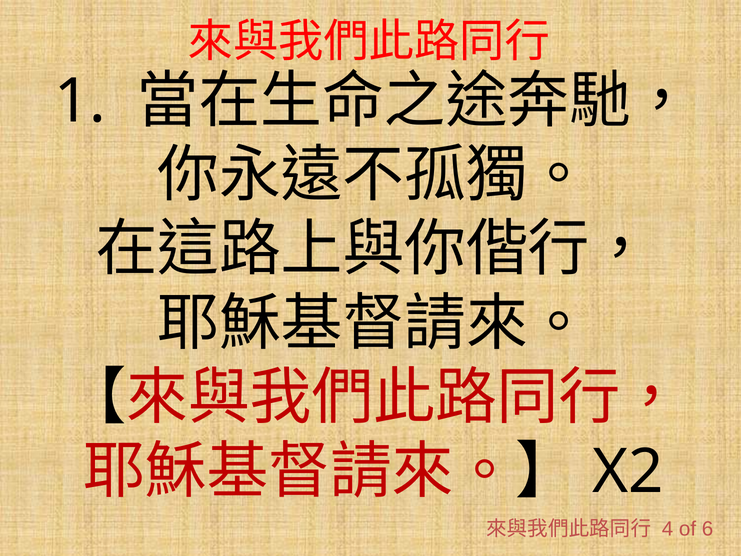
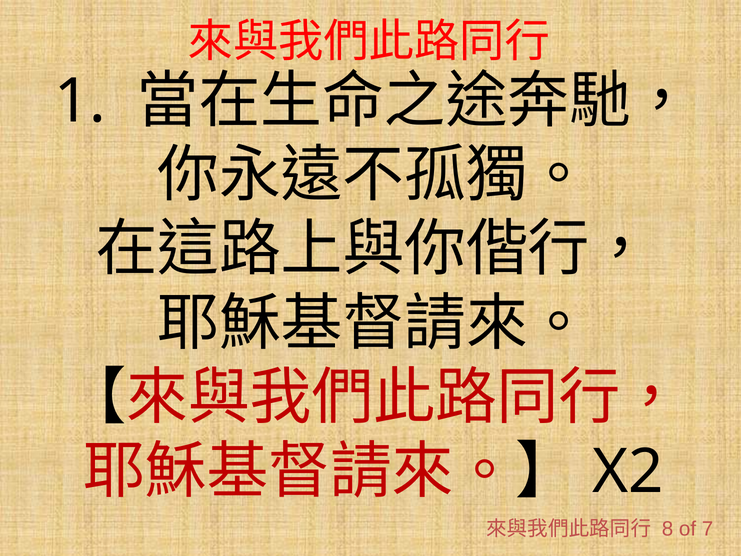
4: 4 -> 8
6: 6 -> 7
